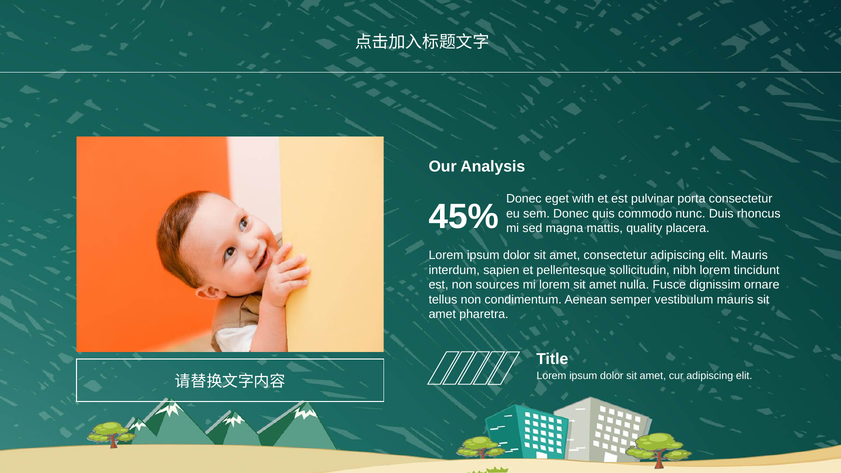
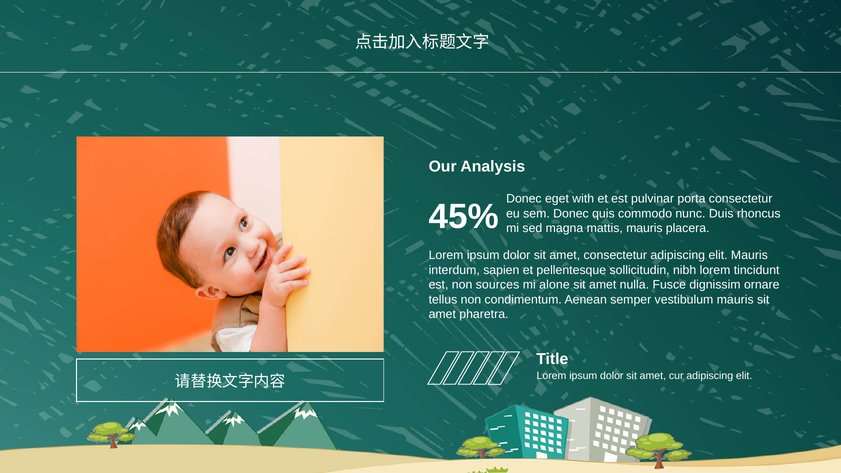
mattis quality: quality -> mauris
mi lorem: lorem -> alone
